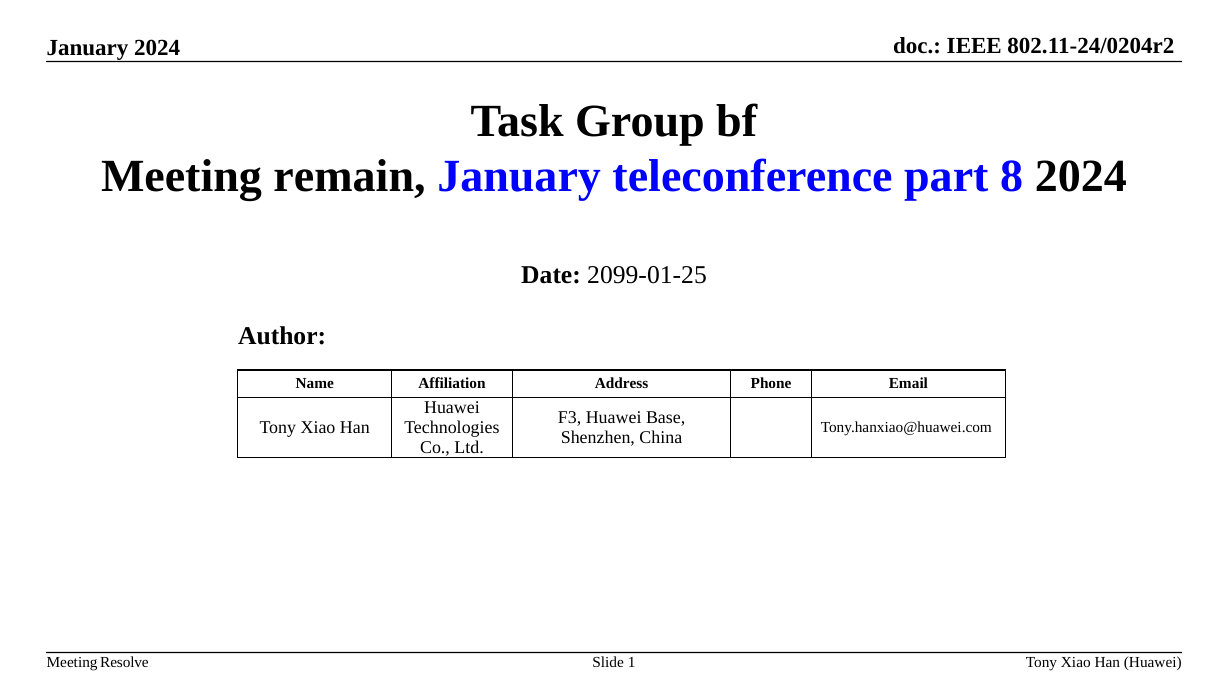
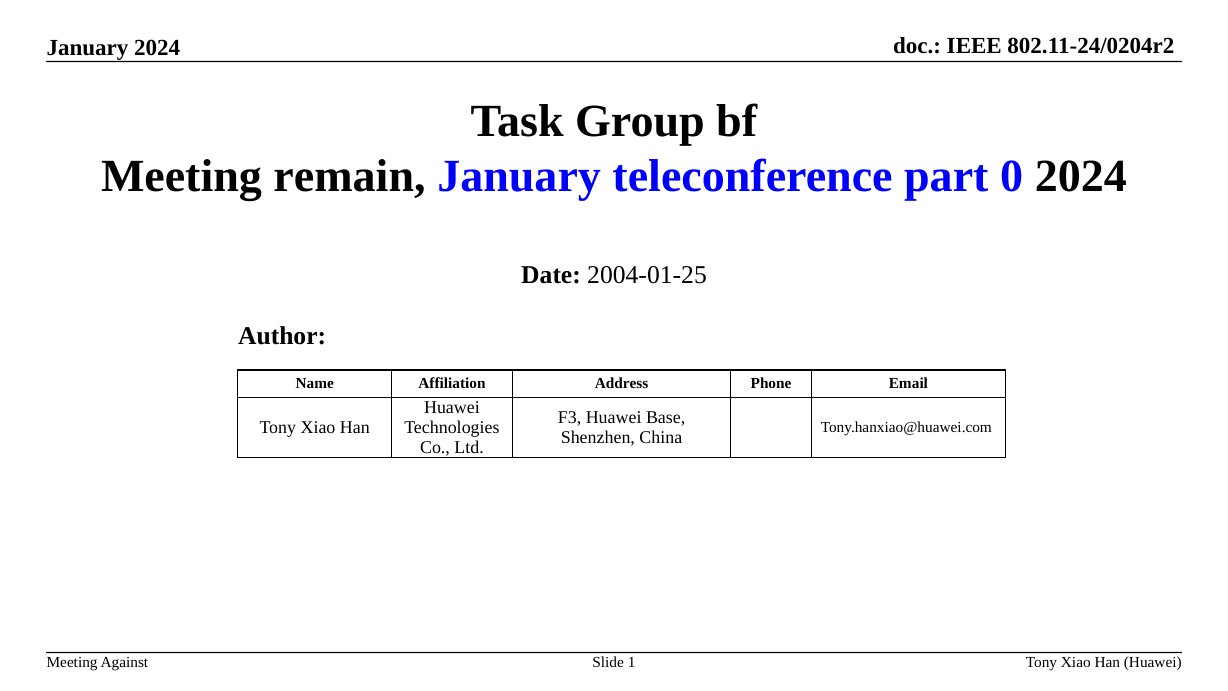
8: 8 -> 0
2099-01-25: 2099-01-25 -> 2004-01-25
Resolve: Resolve -> Against
